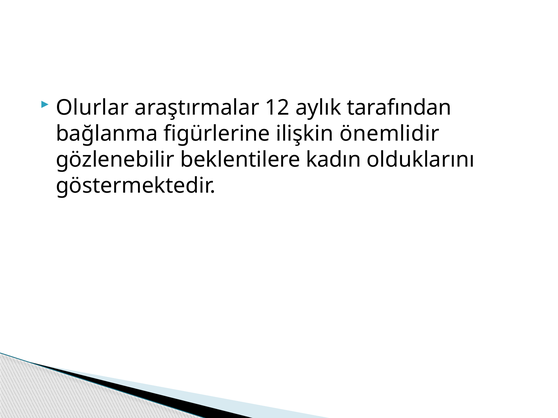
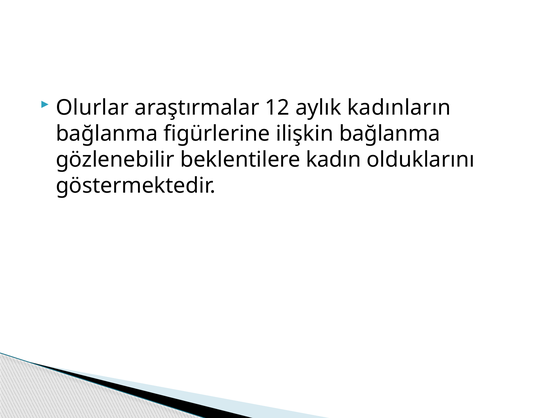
tarafından: tarafından -> kadınların
ilişkin önemlidir: önemlidir -> bağlanma
